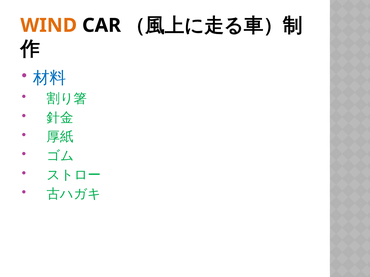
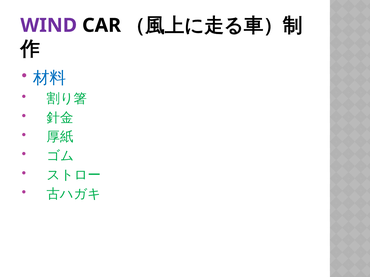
WIND colour: orange -> purple
